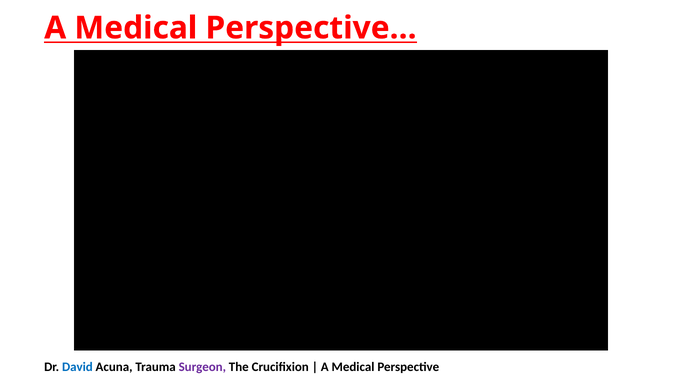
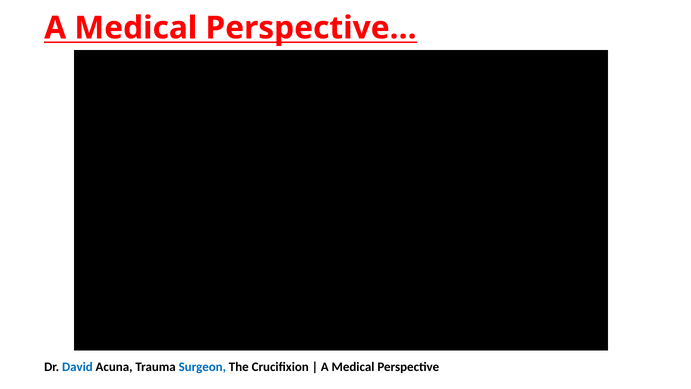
Surgeon colour: purple -> blue
